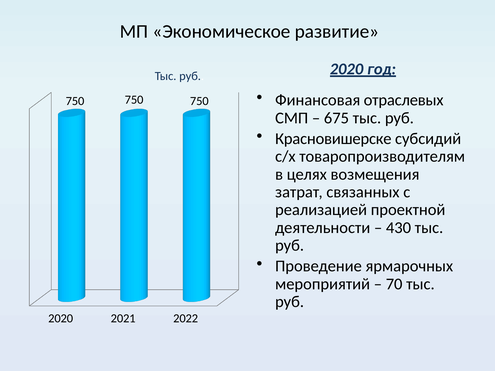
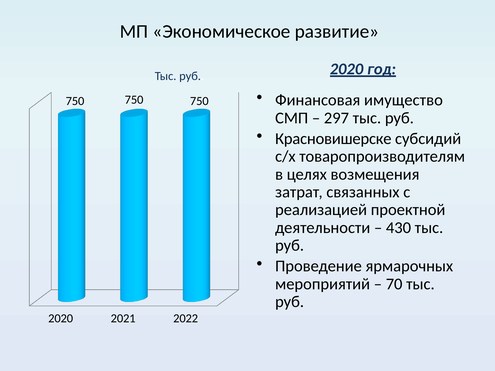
отраслевых: отраслевых -> имущество
675: 675 -> 297
